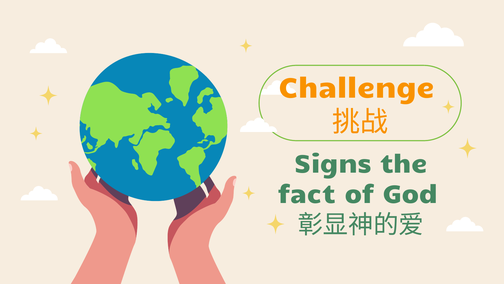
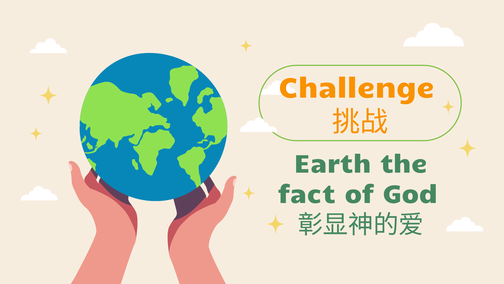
Signs: Signs -> Earth
